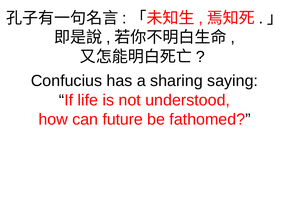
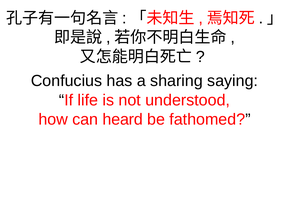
future: future -> heard
